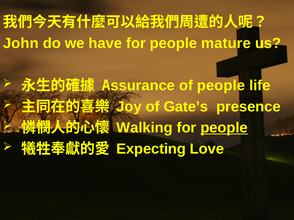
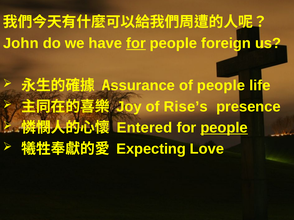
for at (136, 43) underline: none -> present
mature: mature -> foreign
Gate’s: Gate’s -> Rise’s
Walking: Walking -> Entered
